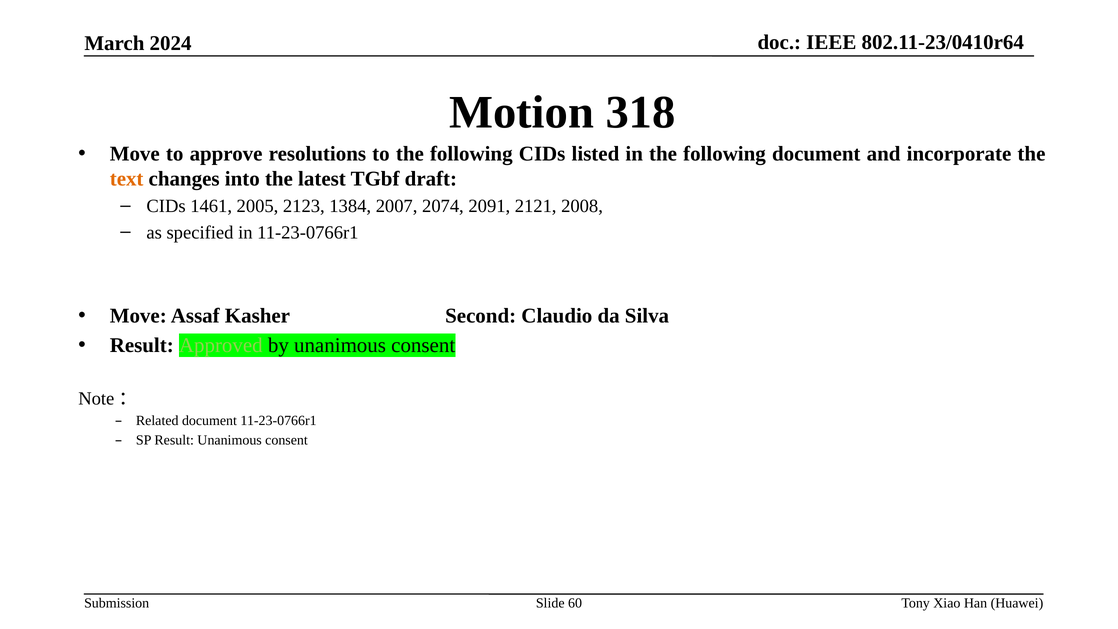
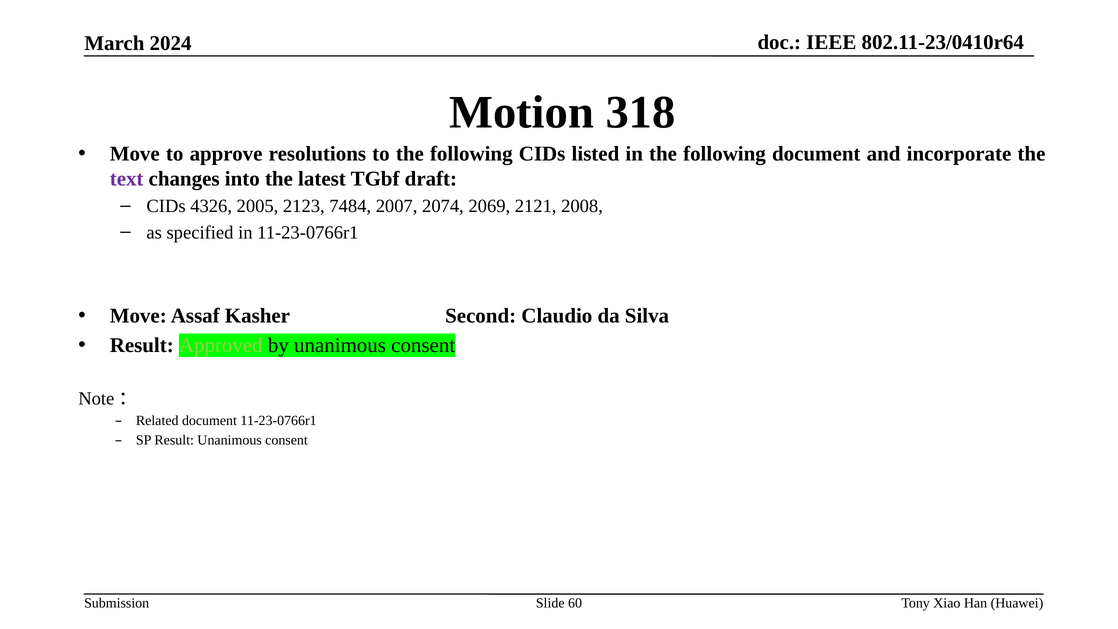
text colour: orange -> purple
1461: 1461 -> 4326
1384: 1384 -> 7484
2091: 2091 -> 2069
